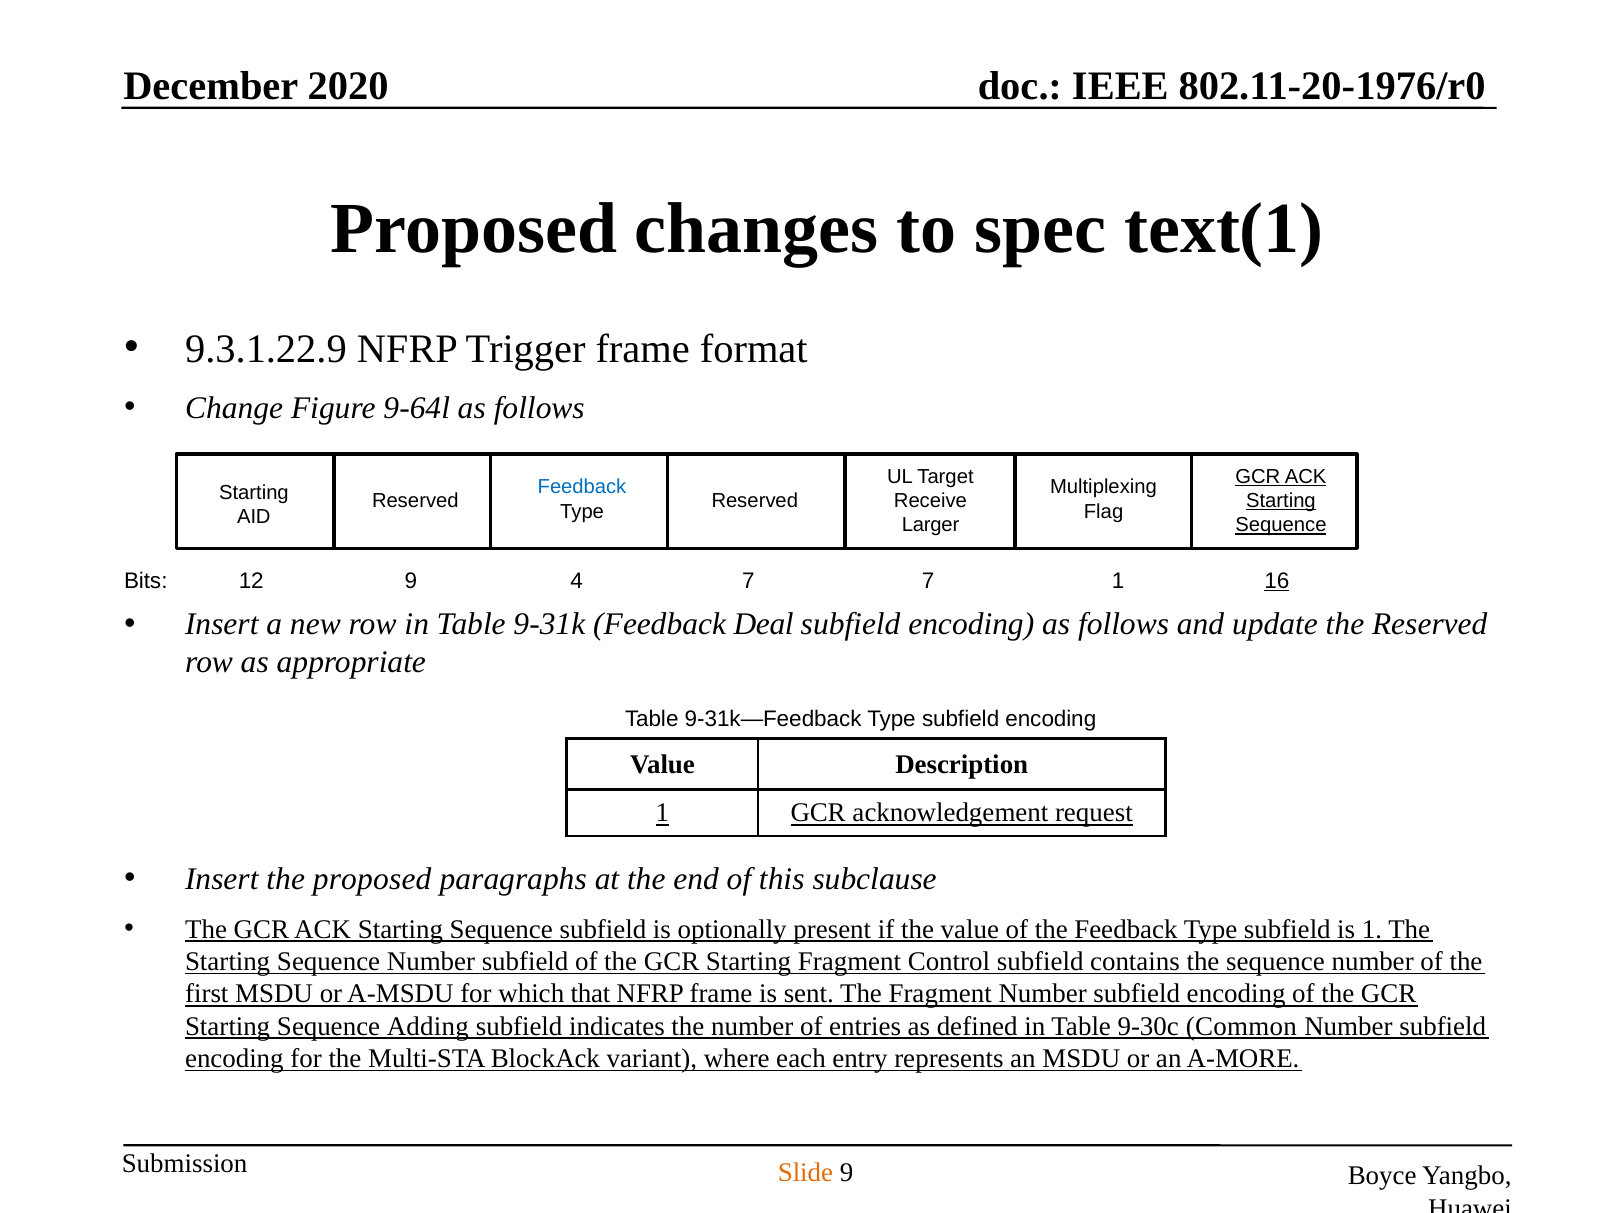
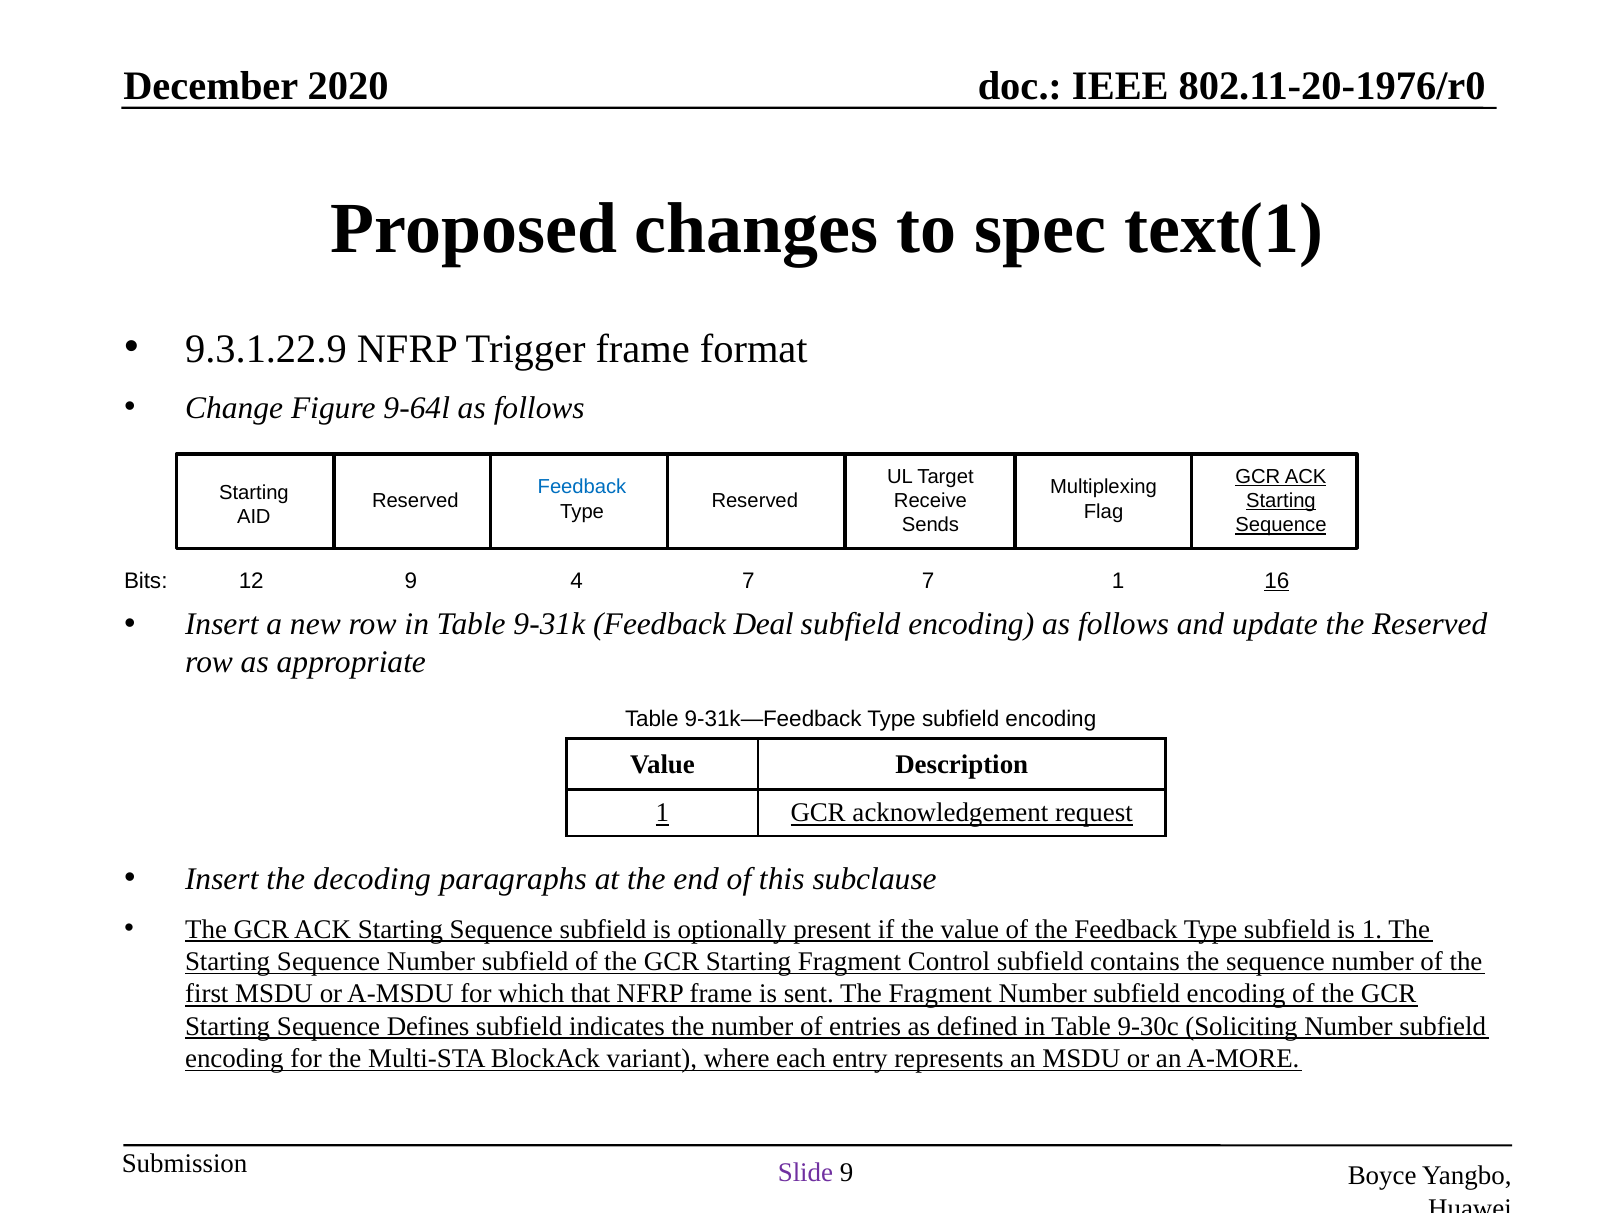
Larger: Larger -> Sends
the proposed: proposed -> decoding
Adding: Adding -> Defines
Common: Common -> Soliciting
Slide colour: orange -> purple
